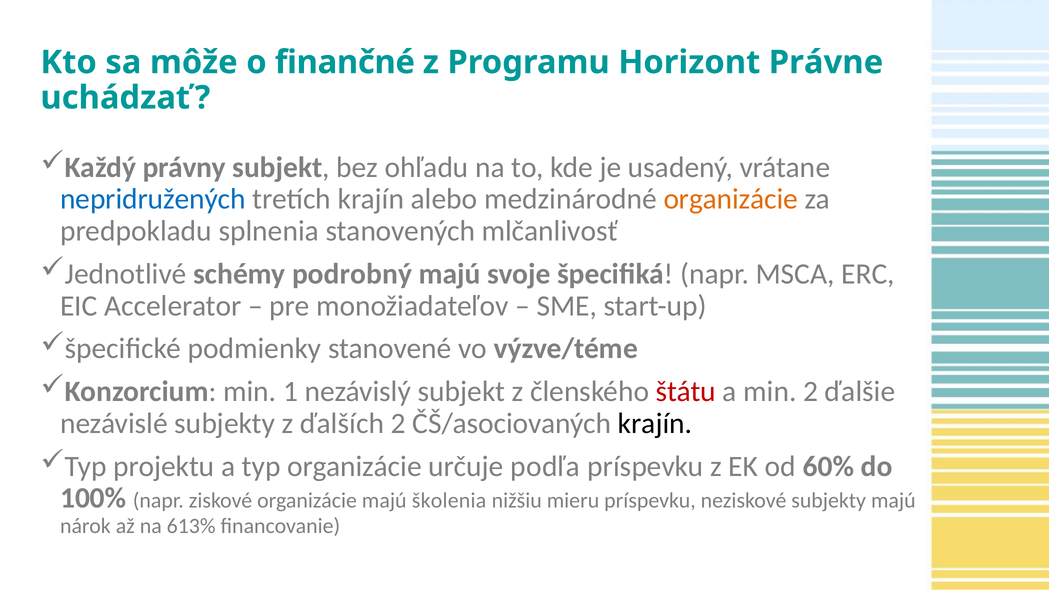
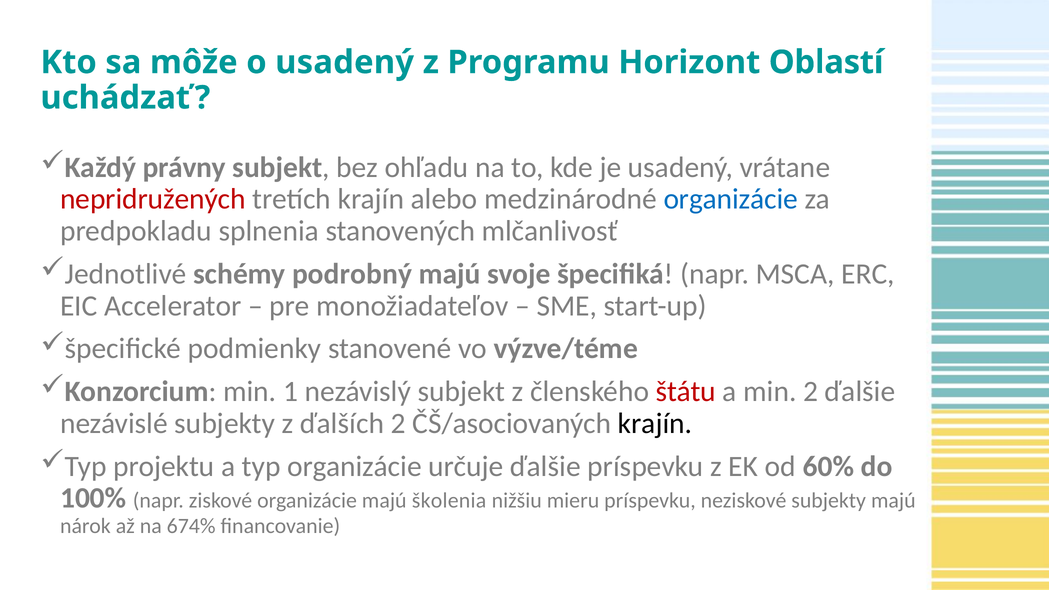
o finančné: finančné -> usadený
Právne: Právne -> Oblastí
nepridružených colour: blue -> red
organizácie at (731, 199) colour: orange -> blue
určuje podľa: podľa -> ďalšie
613%: 613% -> 674%
